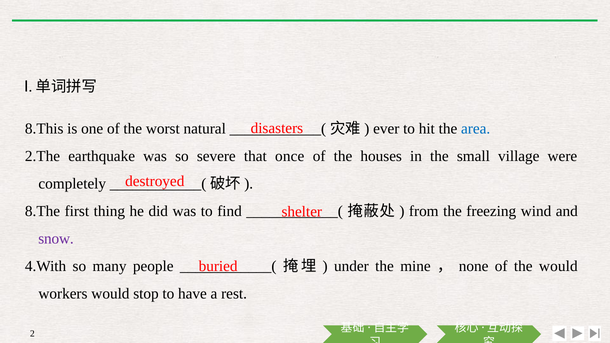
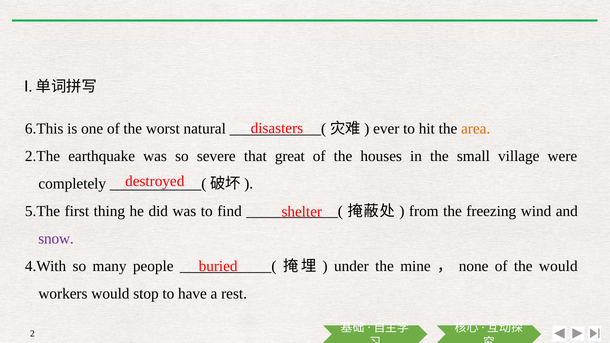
8.This: 8.This -> 6.This
area colour: blue -> orange
once: once -> great
8.The: 8.The -> 5.The
